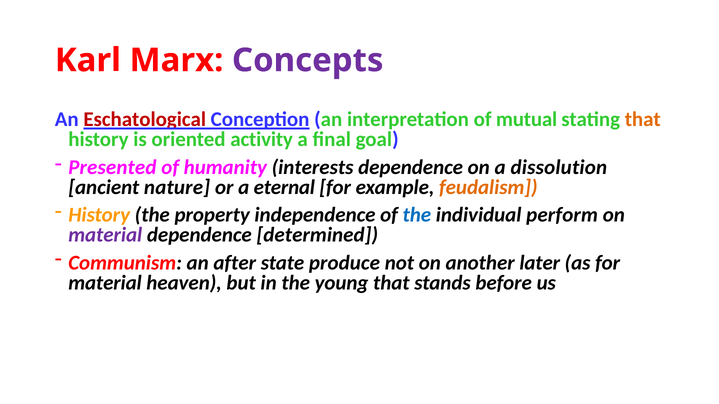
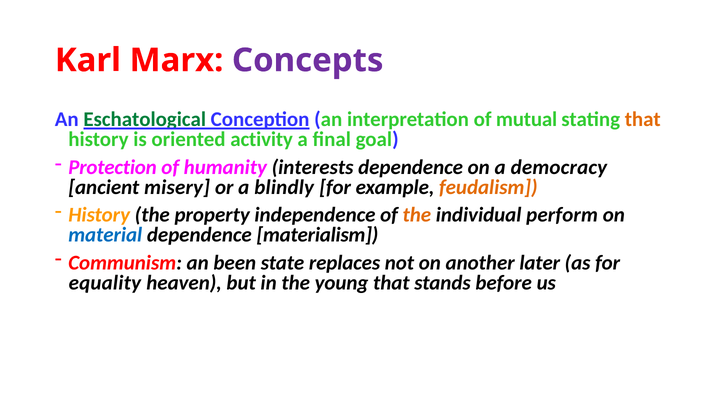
Eschatological colour: red -> green
Presented: Presented -> Protection
dissolution: dissolution -> democracy
nature: nature -> misery
eternal: eternal -> blindly
the at (417, 215) colour: blue -> orange
material at (105, 235) colour: purple -> blue
determined: determined -> materialism
after: after -> been
produce: produce -> replaces
material at (105, 283): material -> equality
